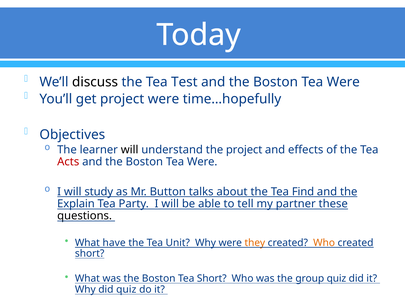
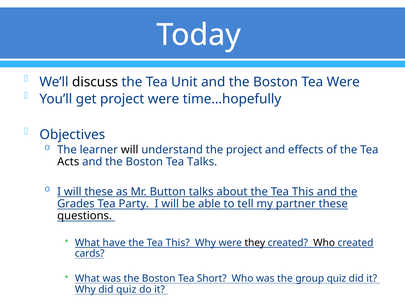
Test: Test -> Unit
Acts colour: red -> black
Were at (202, 162): Were -> Talks
will study: study -> these
about the Tea Find: Find -> This
Explain: Explain -> Grades
Unit at (178, 242): Unit -> This
they colour: orange -> black
Who at (324, 242) colour: orange -> black
short at (90, 253): short -> cards
